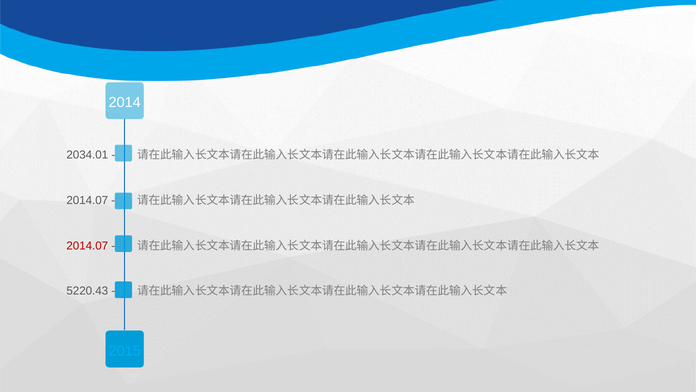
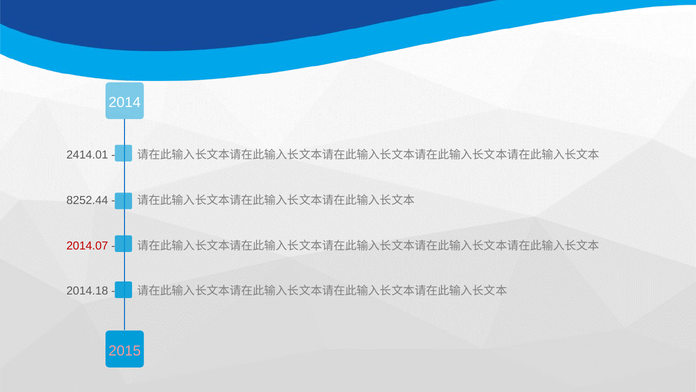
2034.01: 2034.01 -> 2414.01
2014.07 at (87, 200): 2014.07 -> 8252.44
5220.43: 5220.43 -> 2014.18
2015 colour: light blue -> pink
